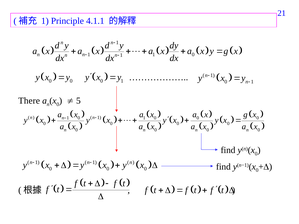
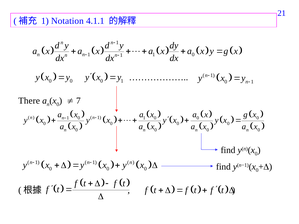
Principle: Principle -> Notation
5: 5 -> 7
